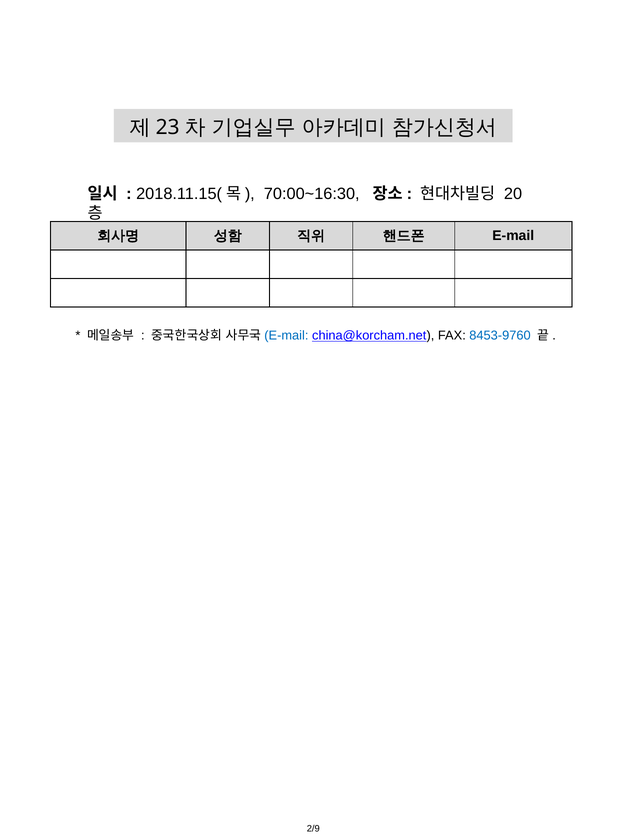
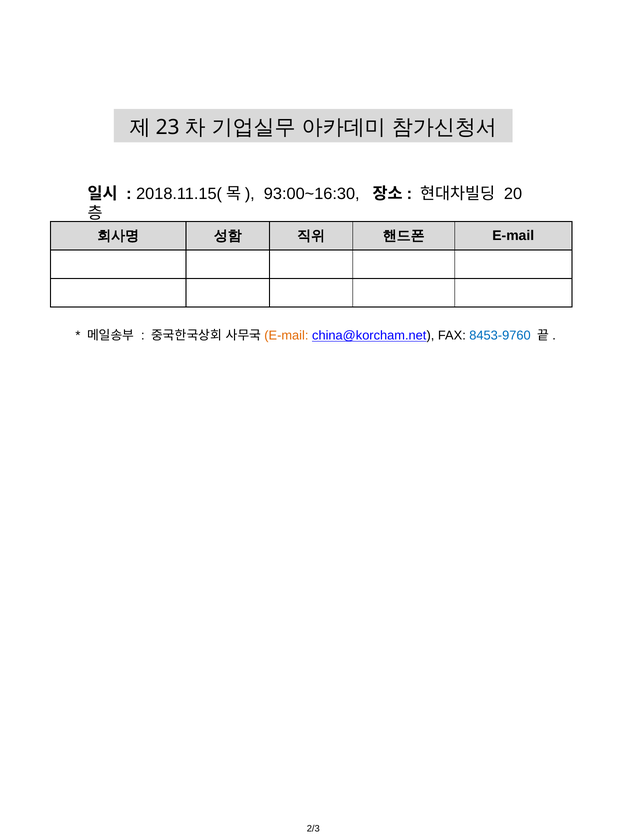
70:00~16:30: 70:00~16:30 -> 93:00~16:30
E-mail at (286, 335) colour: blue -> orange
2/9: 2/9 -> 2/3
